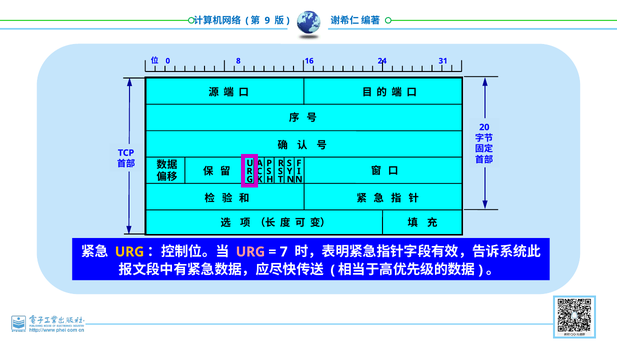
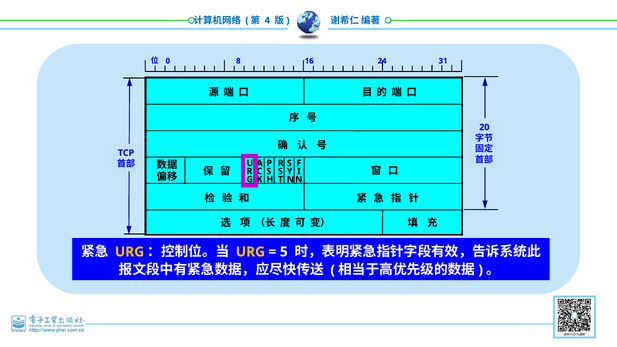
9: 9 -> 4
URG at (250, 252) colour: pink -> yellow
7: 7 -> 5
